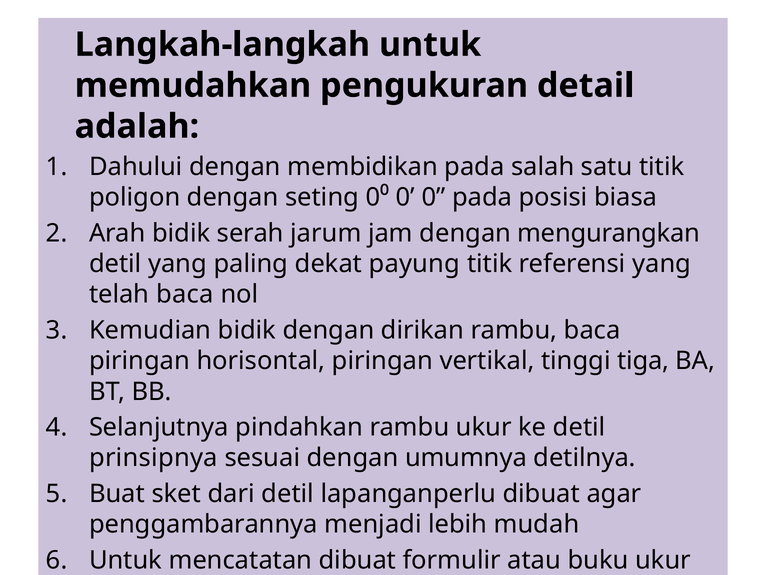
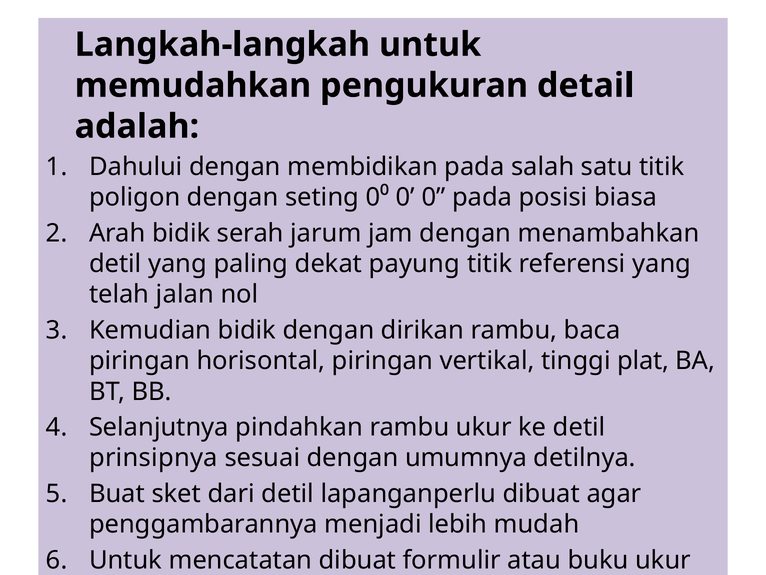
mengurangkan: mengurangkan -> menambahkan
telah baca: baca -> jalan
tiga: tiga -> plat
